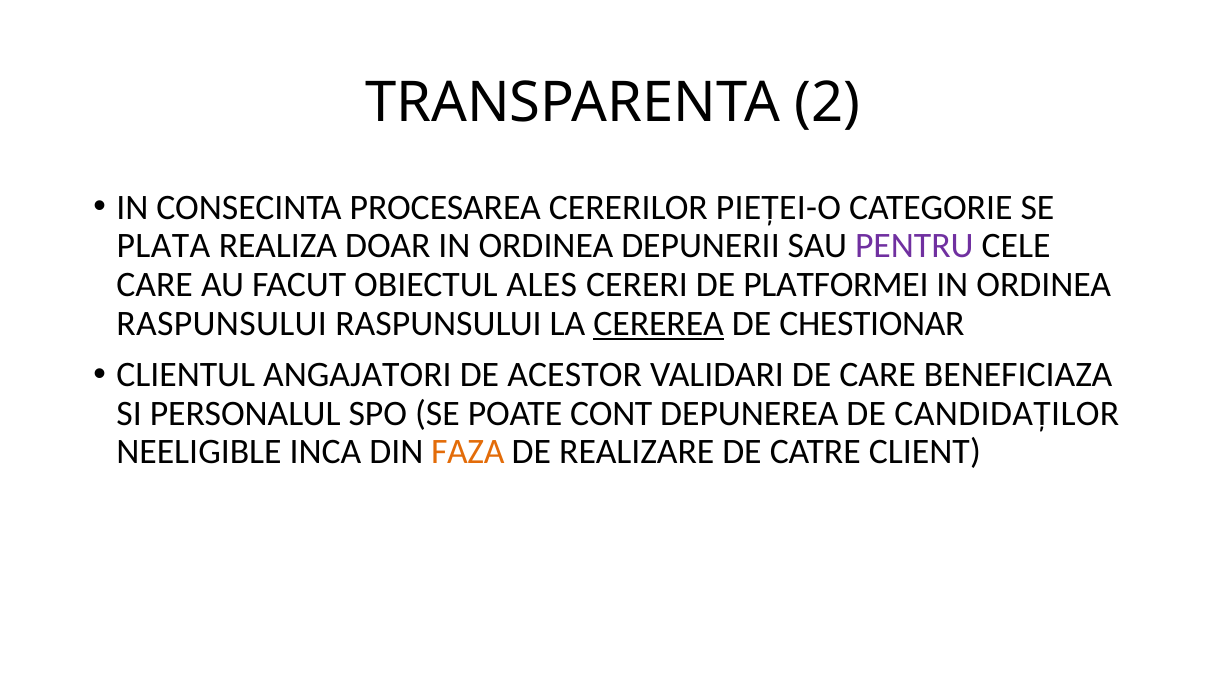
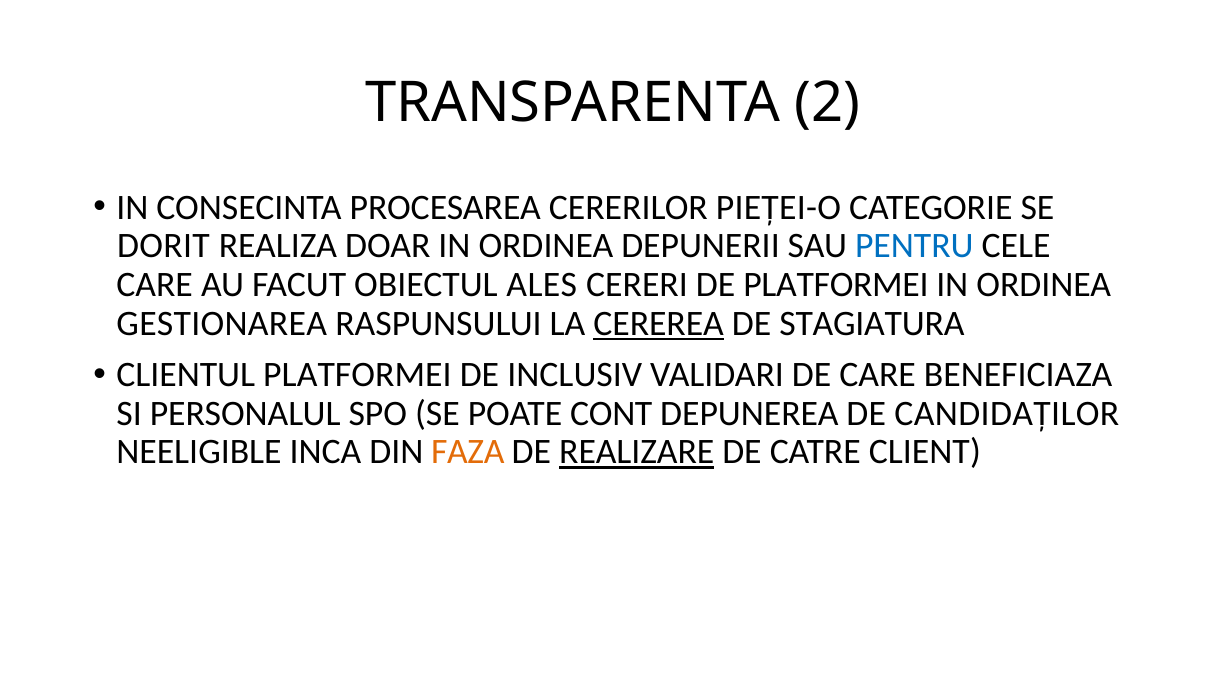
PLATA: PLATA -> DORIT
PENTRU colour: purple -> blue
RASPUNSULUI at (222, 323): RASPUNSULUI -> GESTIONAREA
CHESTIONAR: CHESTIONAR -> STAGIATURA
CLIENTUL ANGAJATORI: ANGAJATORI -> PLATFORMEI
ACESTOR: ACESTOR -> INCLUSIV
REALIZARE underline: none -> present
